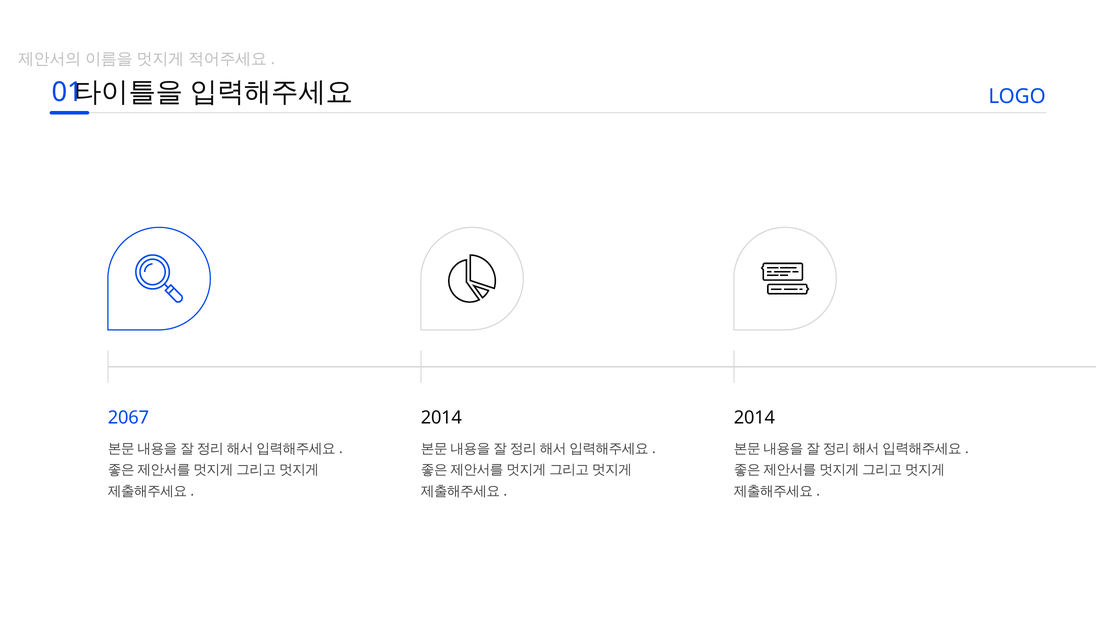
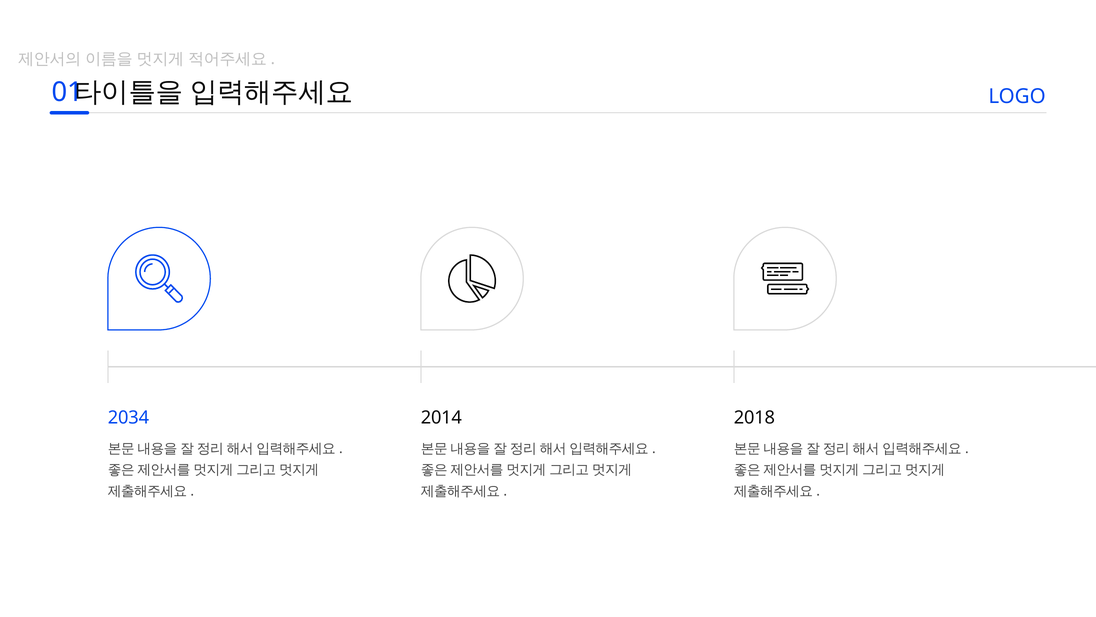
2067: 2067 -> 2034
2014 at (754, 417): 2014 -> 2018
